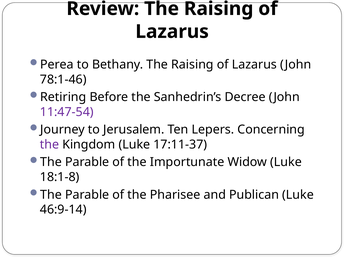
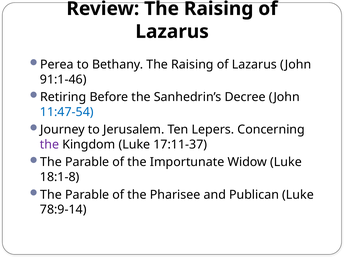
78:1-46: 78:1-46 -> 91:1-46
11:47-54 colour: purple -> blue
46:9-14: 46:9-14 -> 78:9-14
